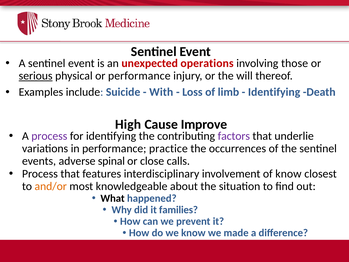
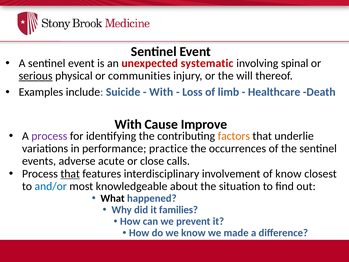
operations: operations -> systematic
those: those -> spinal
or performance: performance -> communities
Identifying at (274, 92): Identifying -> Healthcare
High at (128, 124): High -> With
factors colour: purple -> orange
spinal: spinal -> acute
that at (70, 174) underline: none -> present
and/or colour: orange -> blue
